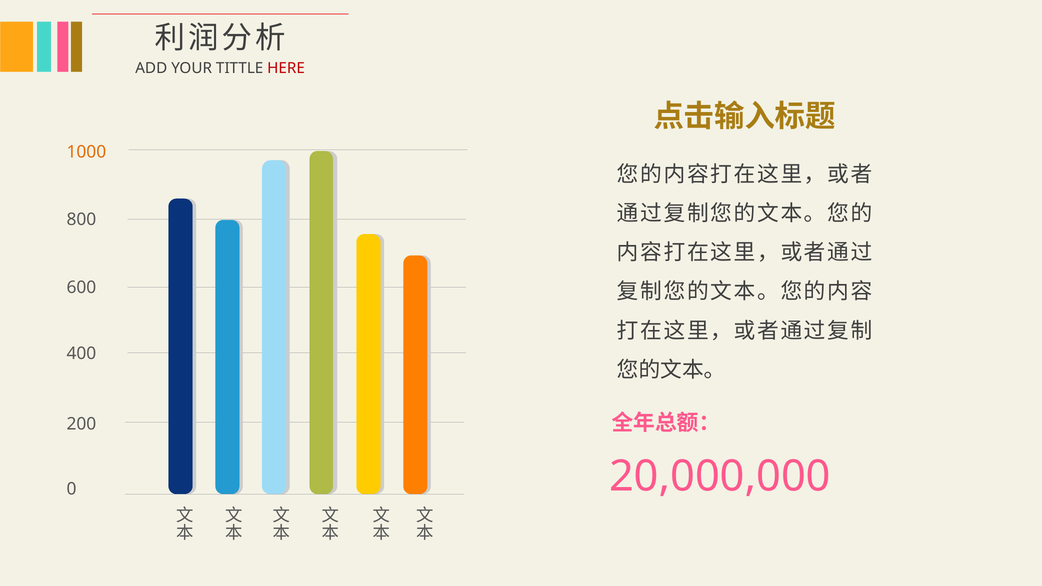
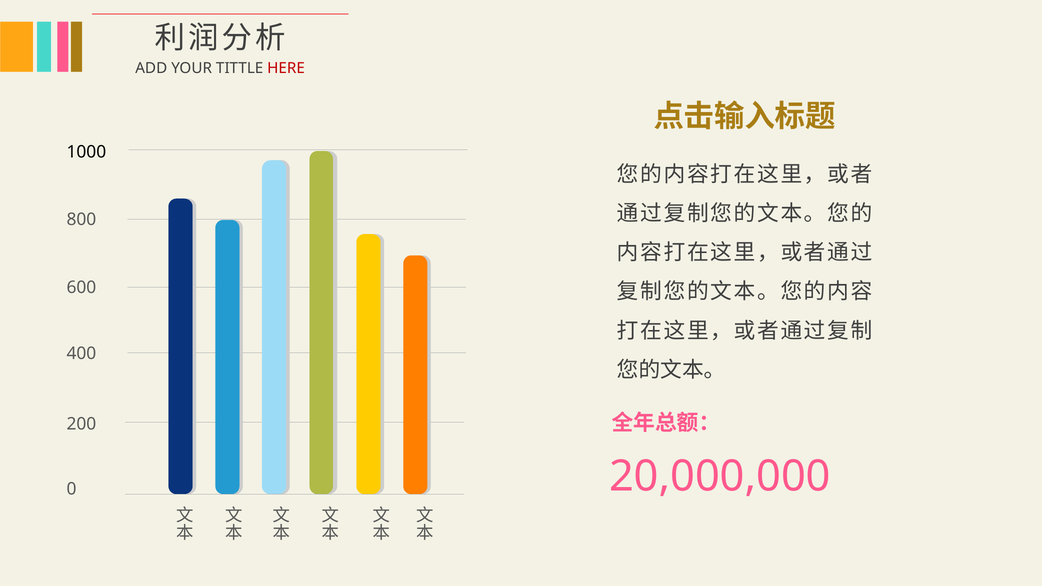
1000 colour: orange -> black
